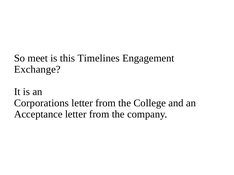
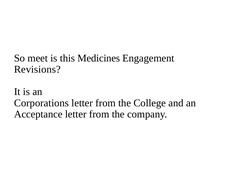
Timelines: Timelines -> Medicines
Exchange: Exchange -> Revisions
